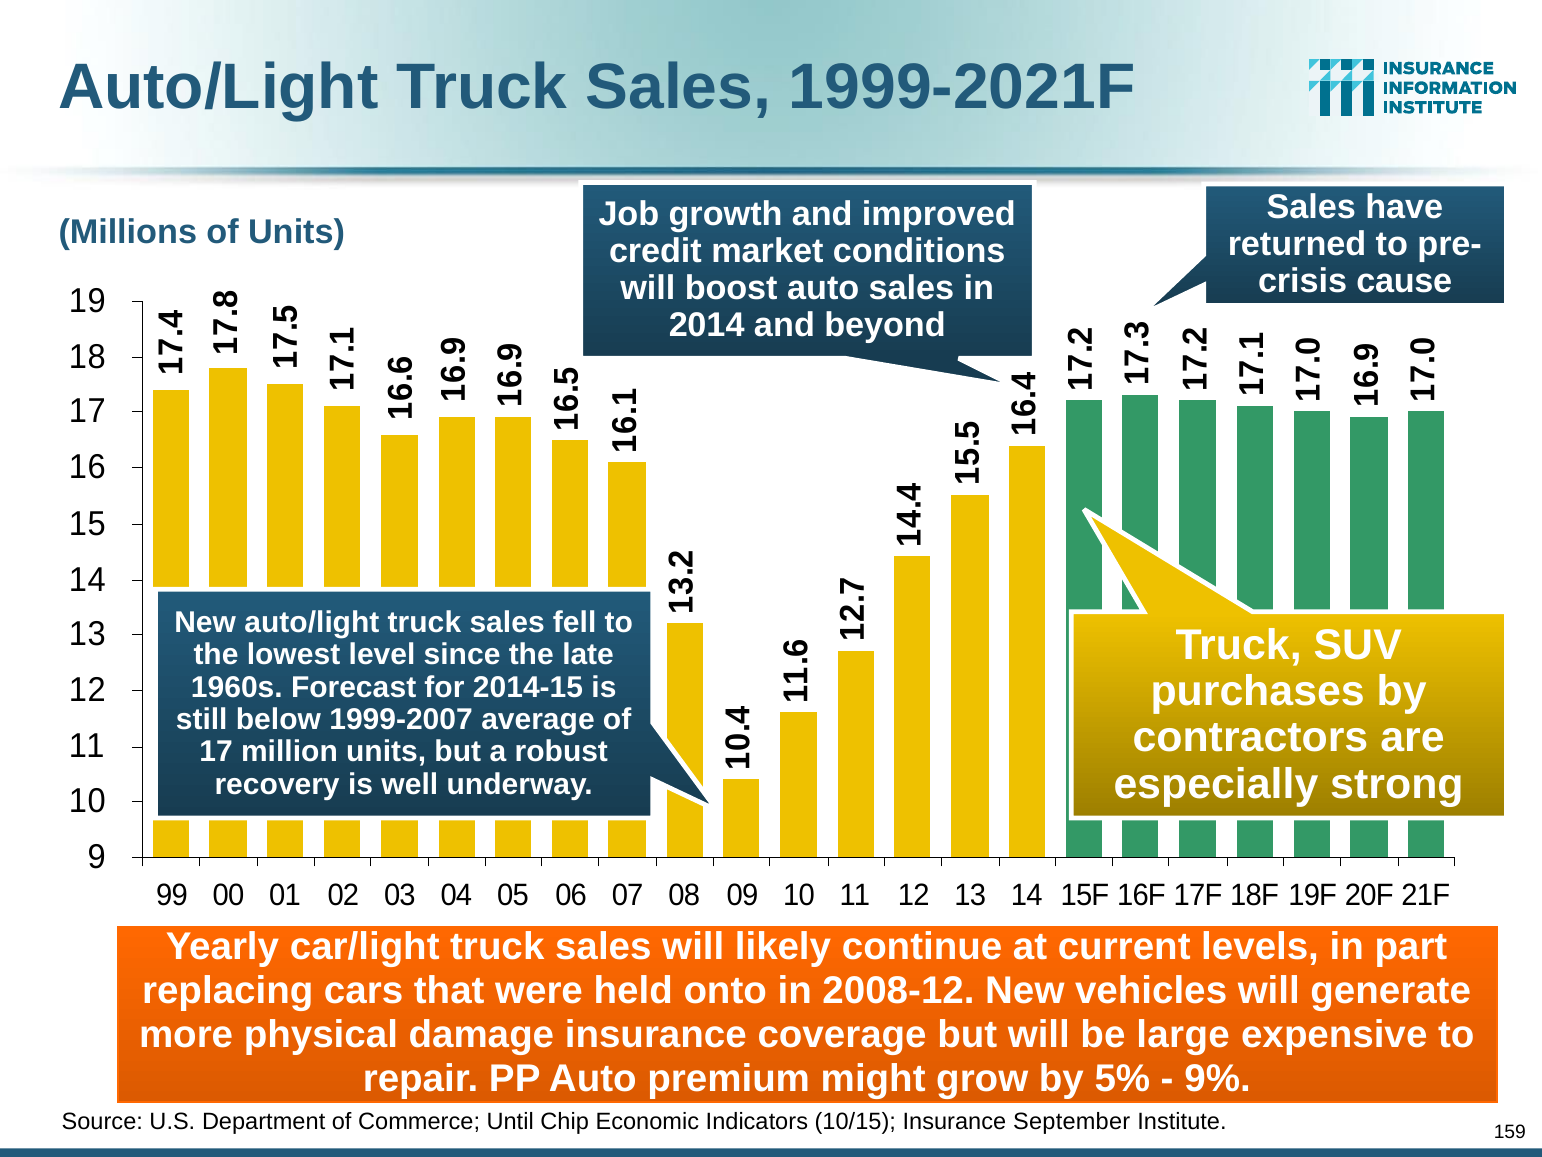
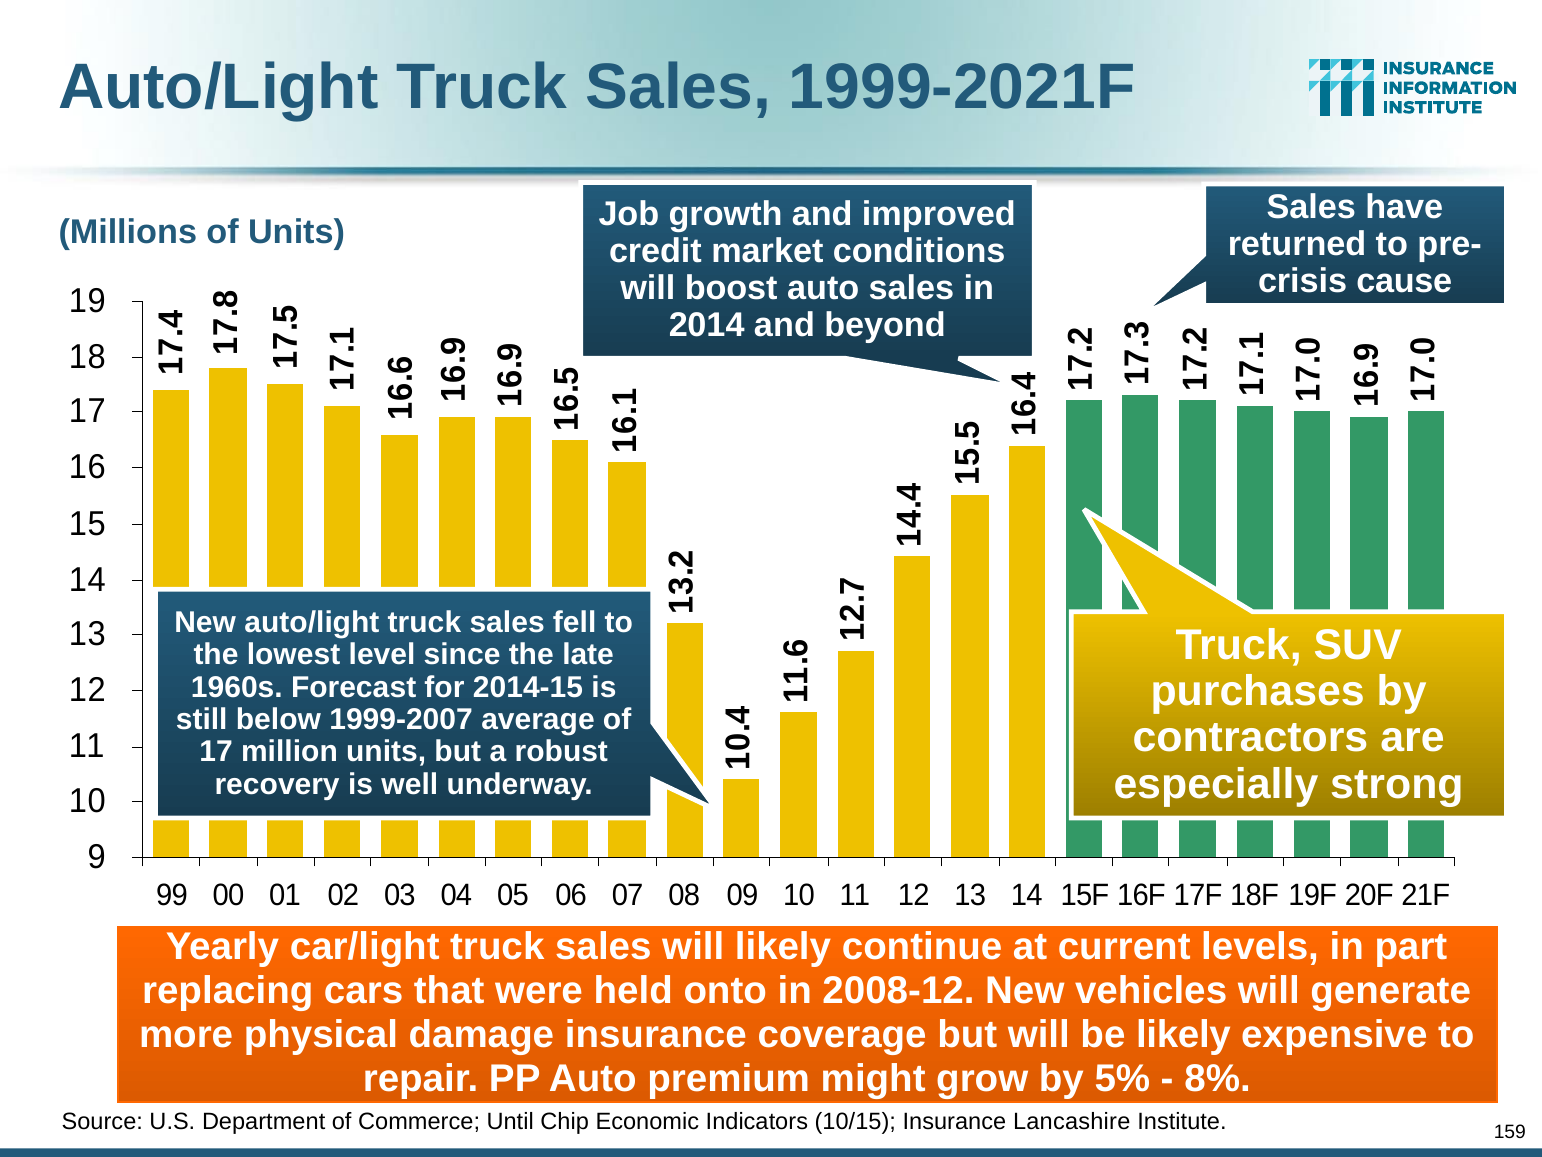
be large: large -> likely
9%: 9% -> 8%
September: September -> Lancashire
